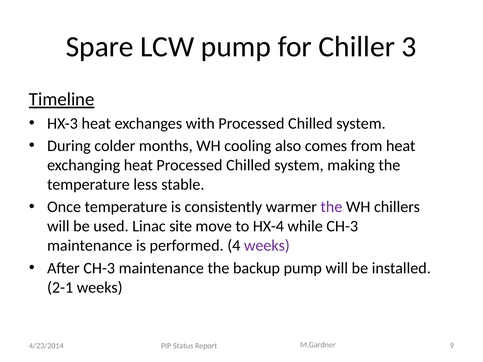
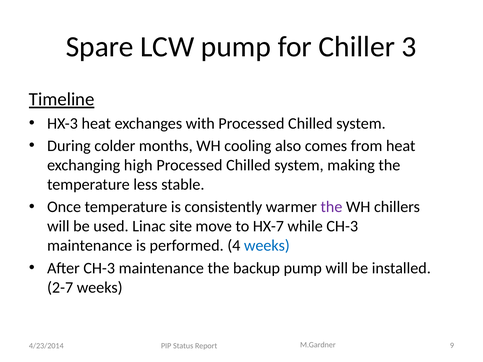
exchanging heat: heat -> high
HX-4: HX-4 -> HX-7
weeks at (267, 246) colour: purple -> blue
2-1: 2-1 -> 2-7
